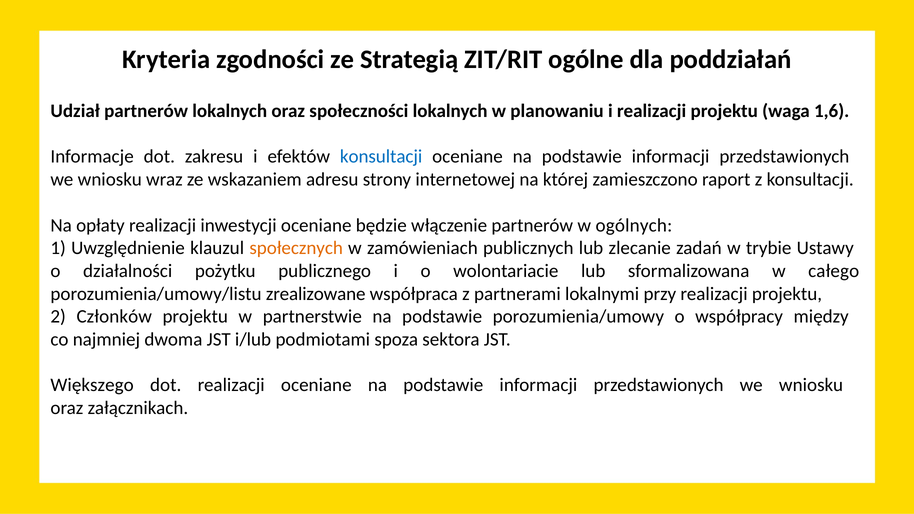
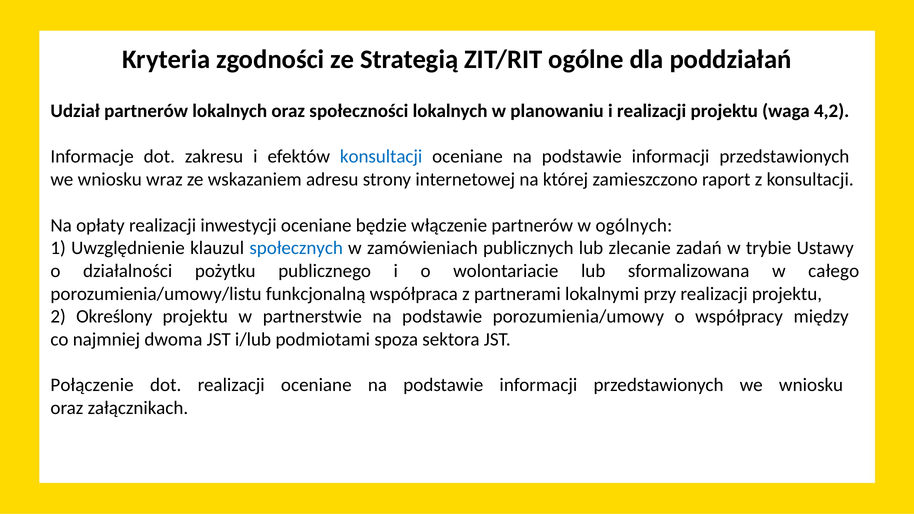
1,6: 1,6 -> 4,2
społecznych colour: orange -> blue
zrealizowane: zrealizowane -> funkcjonalną
Członków: Członków -> Określony
Większego: Większego -> Połączenie
